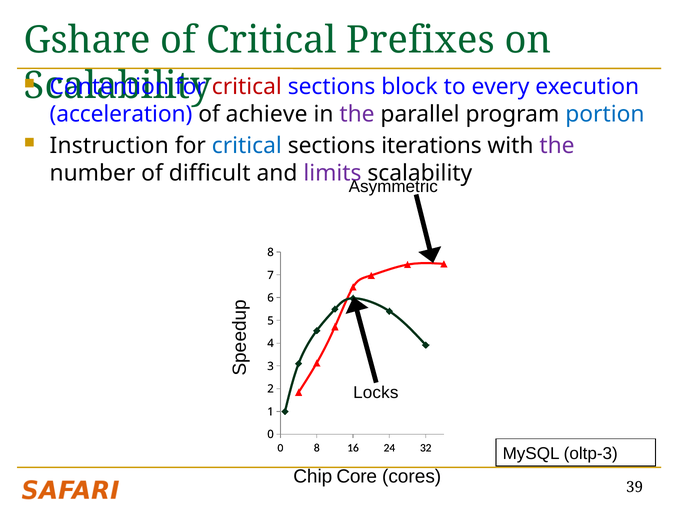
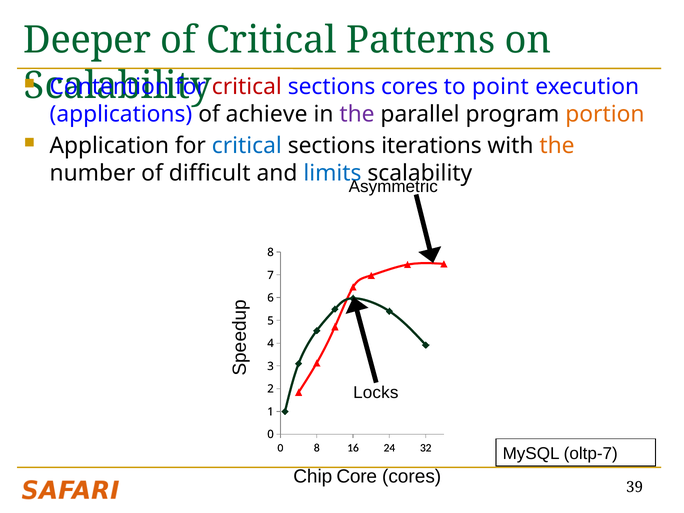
Gshare: Gshare -> Deeper
Prefixes: Prefixes -> Patterns
sections block: block -> cores
every: every -> point
acceleration: acceleration -> applications
portion colour: blue -> orange
Instruction: Instruction -> Application
the at (557, 146) colour: purple -> orange
limits colour: purple -> blue
oltp-3: oltp-3 -> oltp-7
